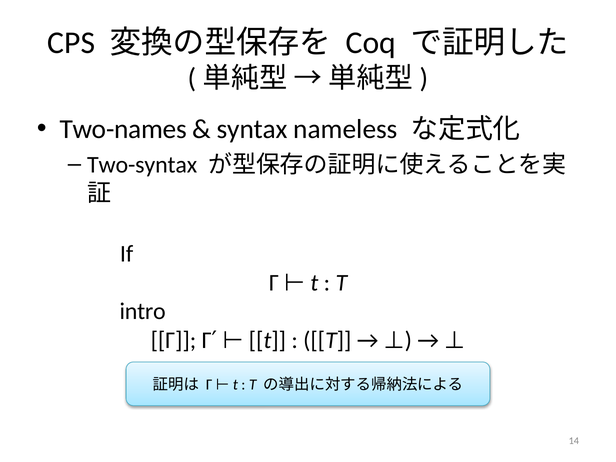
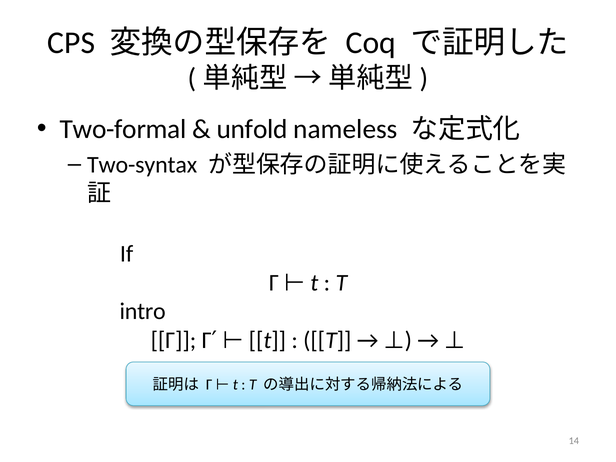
Two-names: Two-names -> Two-formal
syntax: syntax -> unfold
